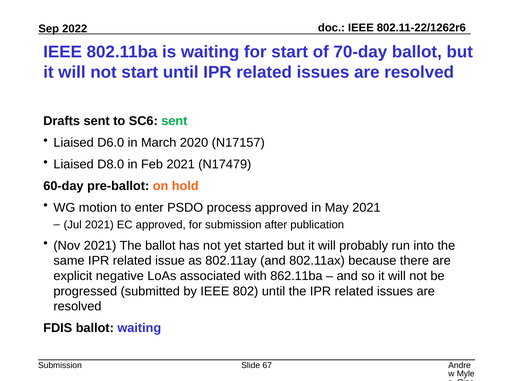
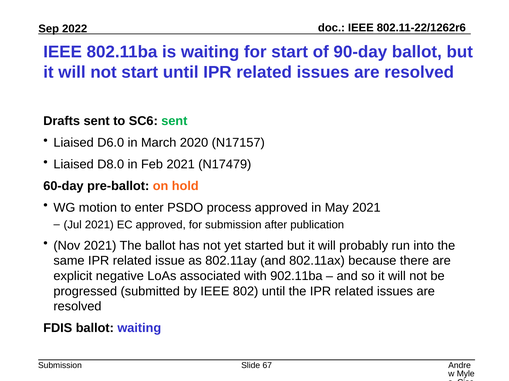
70-day: 70-day -> 90-day
862.11ba: 862.11ba -> 902.11ba
